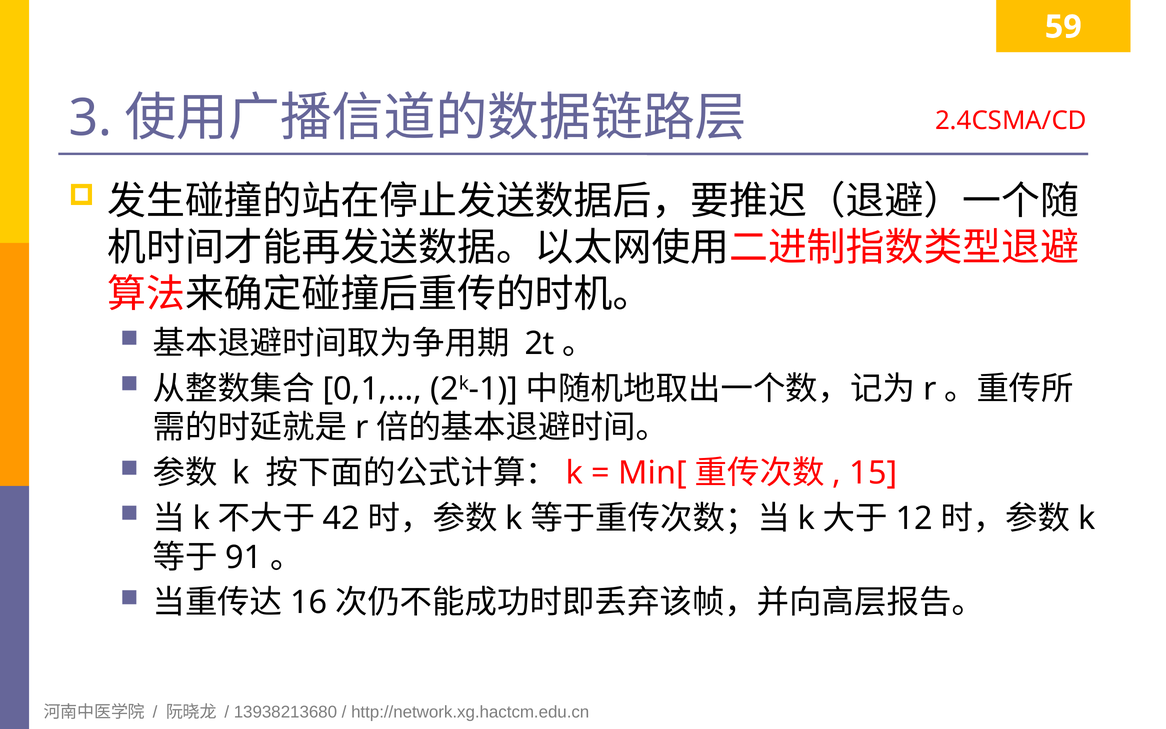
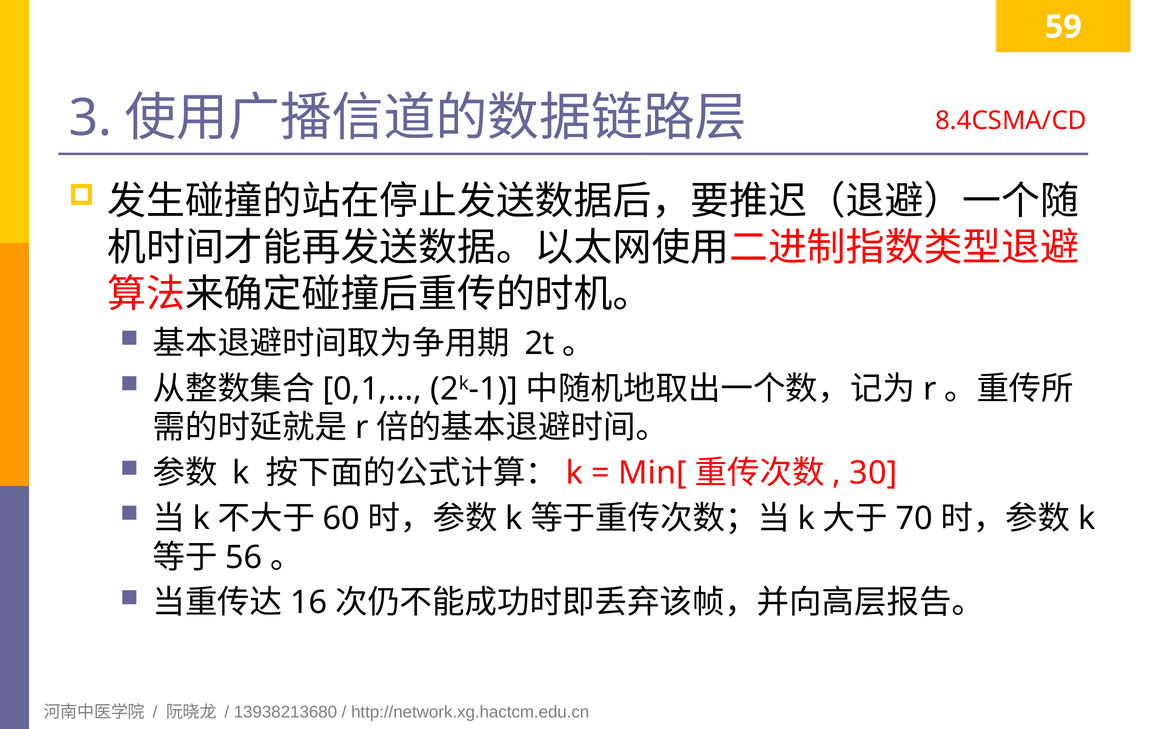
2.4CSMA/CD: 2.4CSMA/CD -> 8.4CSMA/CD
15: 15 -> 30
42: 42 -> 60
12: 12 -> 70
91: 91 -> 56
